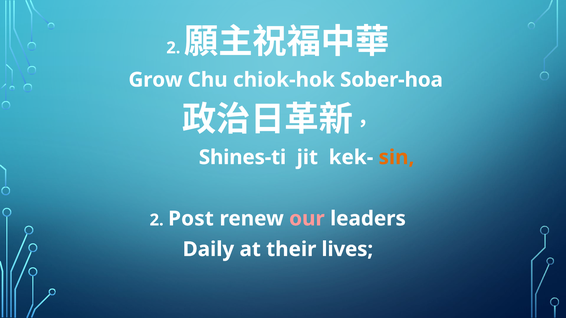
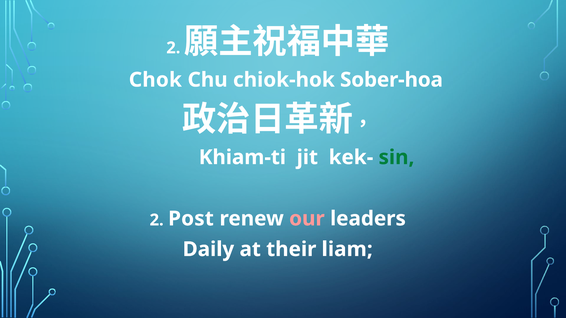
Grow: Grow -> Chok
Shines-ti: Shines-ti -> Khiam-ti
sin colour: orange -> green
lives: lives -> liam
